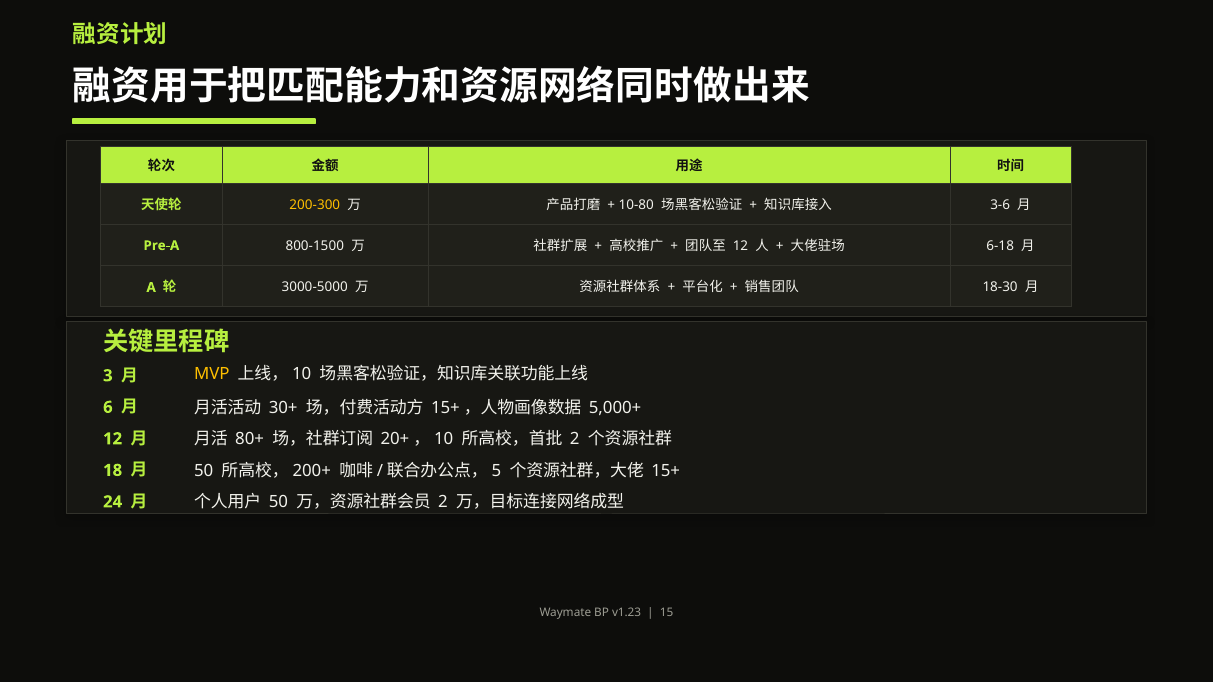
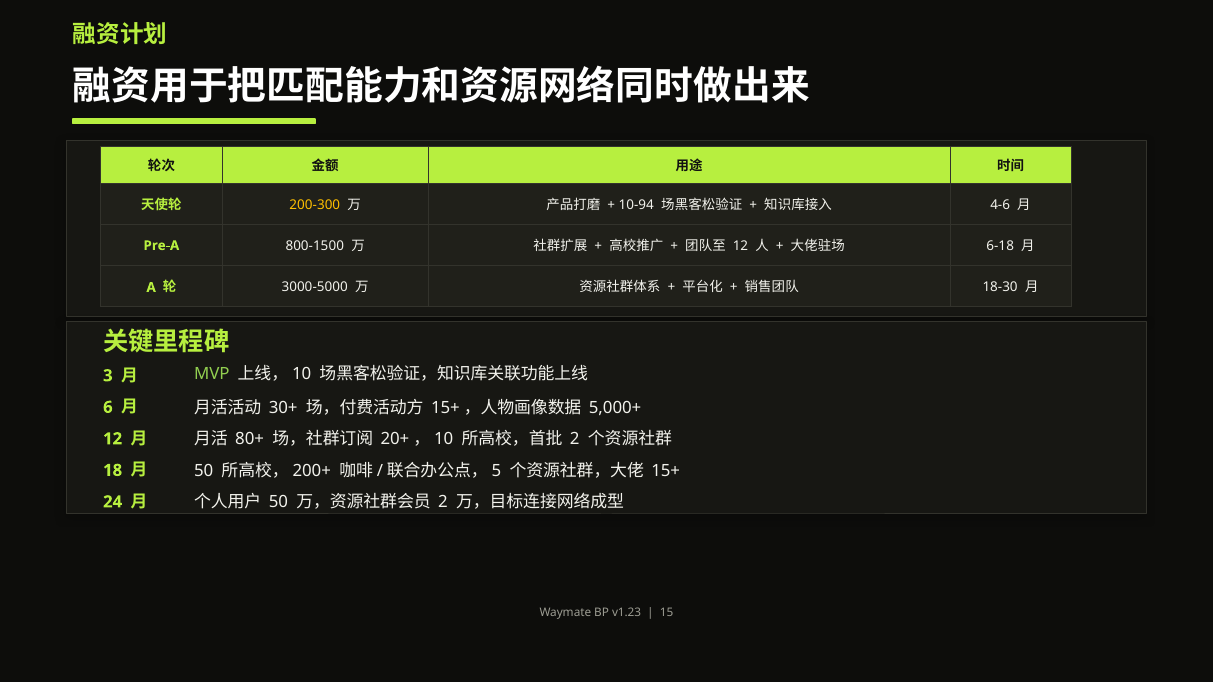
10-80: 10-80 -> 10-94
3-6: 3-6 -> 4-6
MVP colour: yellow -> light green
